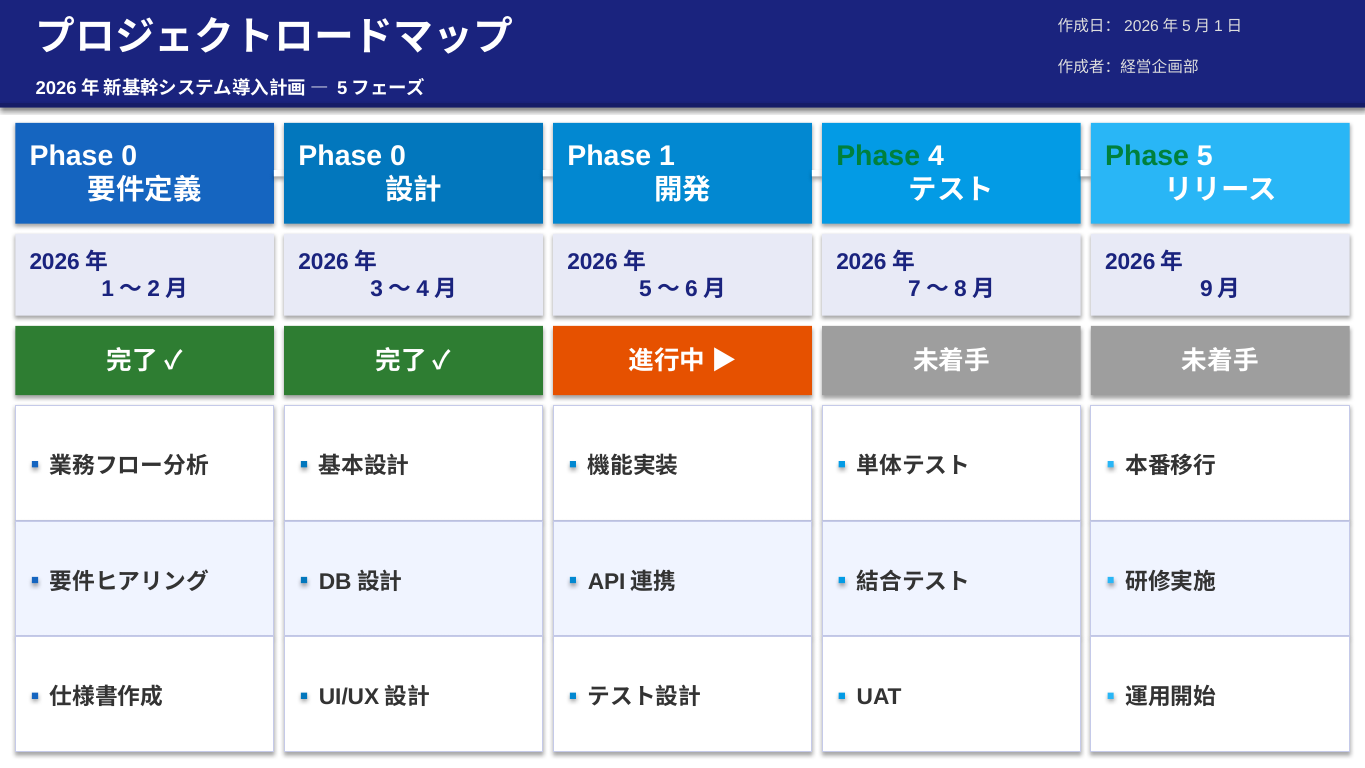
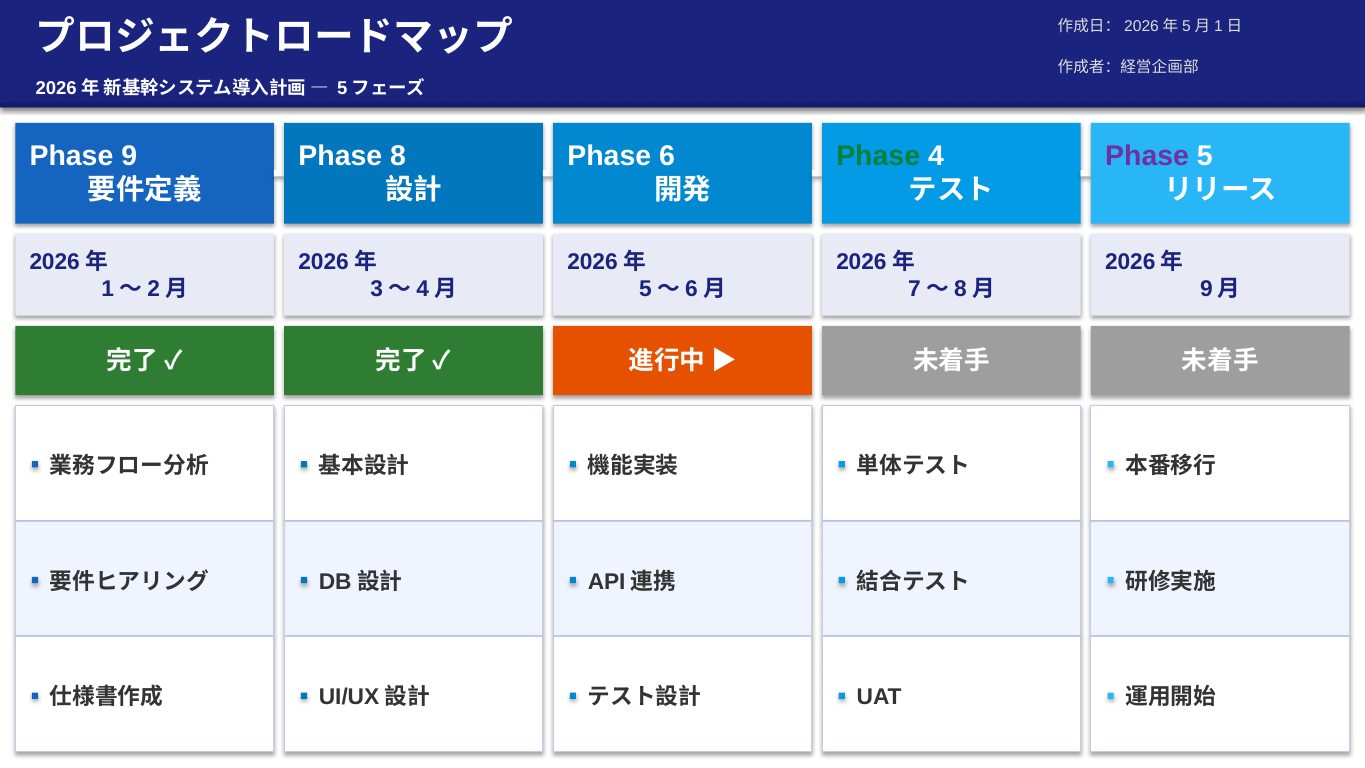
0 at (129, 156): 0 -> 9
0 at (398, 156): 0 -> 8
1: 1 -> 6
Phase at (1147, 156) colour: green -> purple
